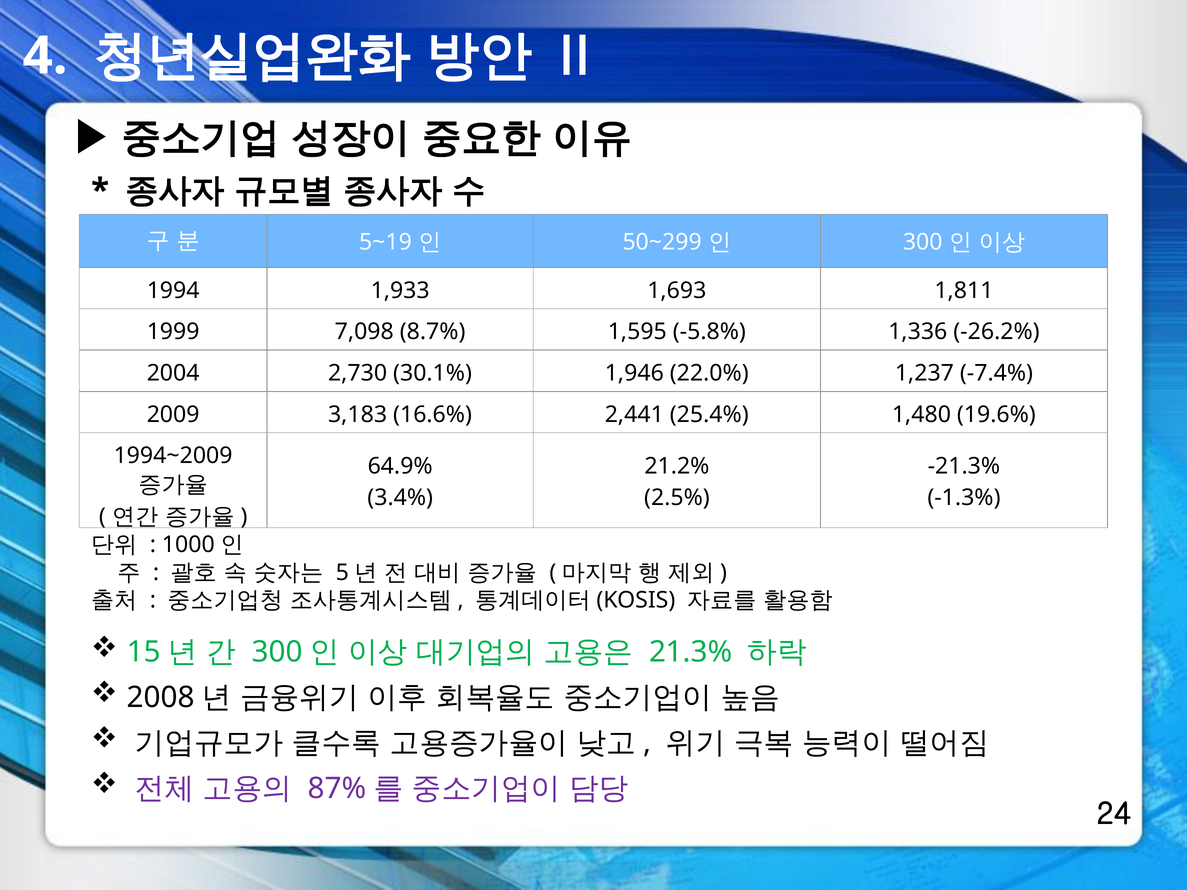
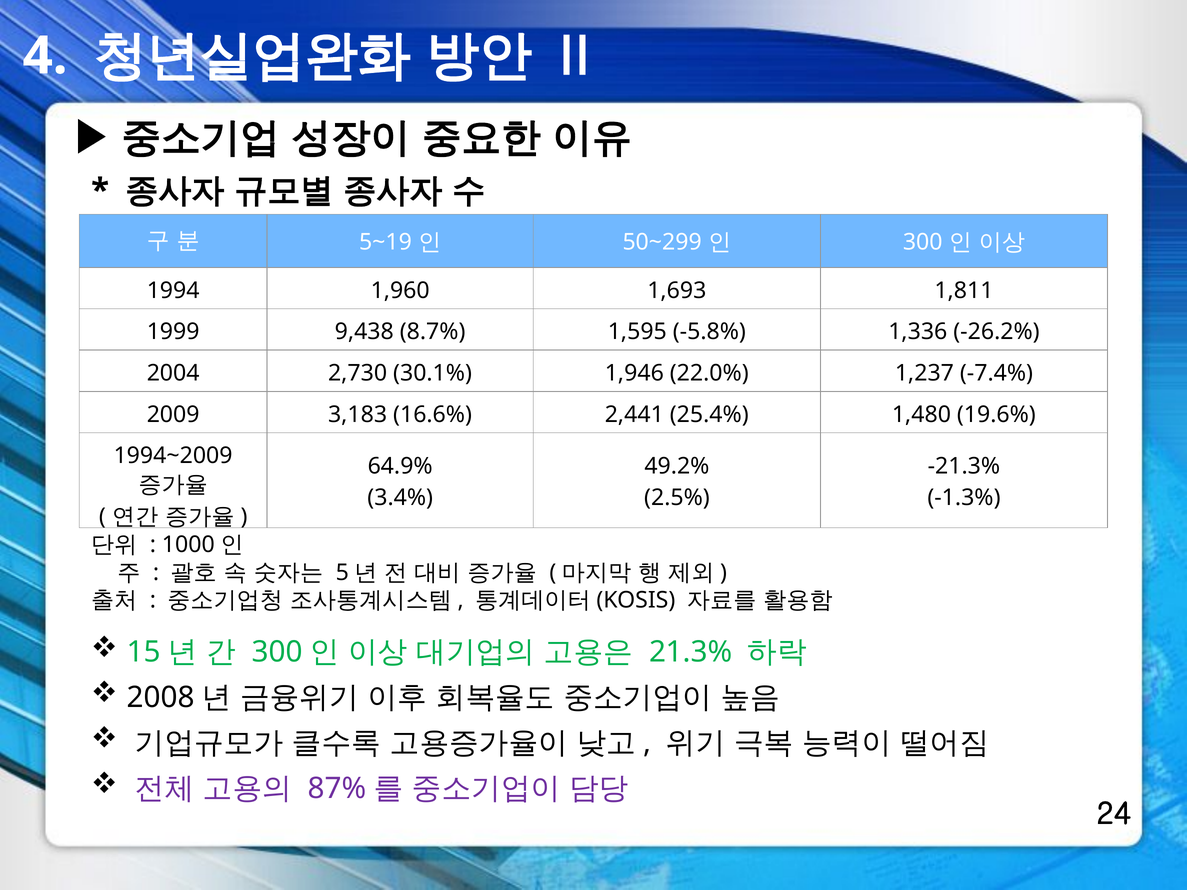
1,933: 1,933 -> 1,960
7,098: 7,098 -> 9,438
21.2%: 21.2% -> 49.2%
